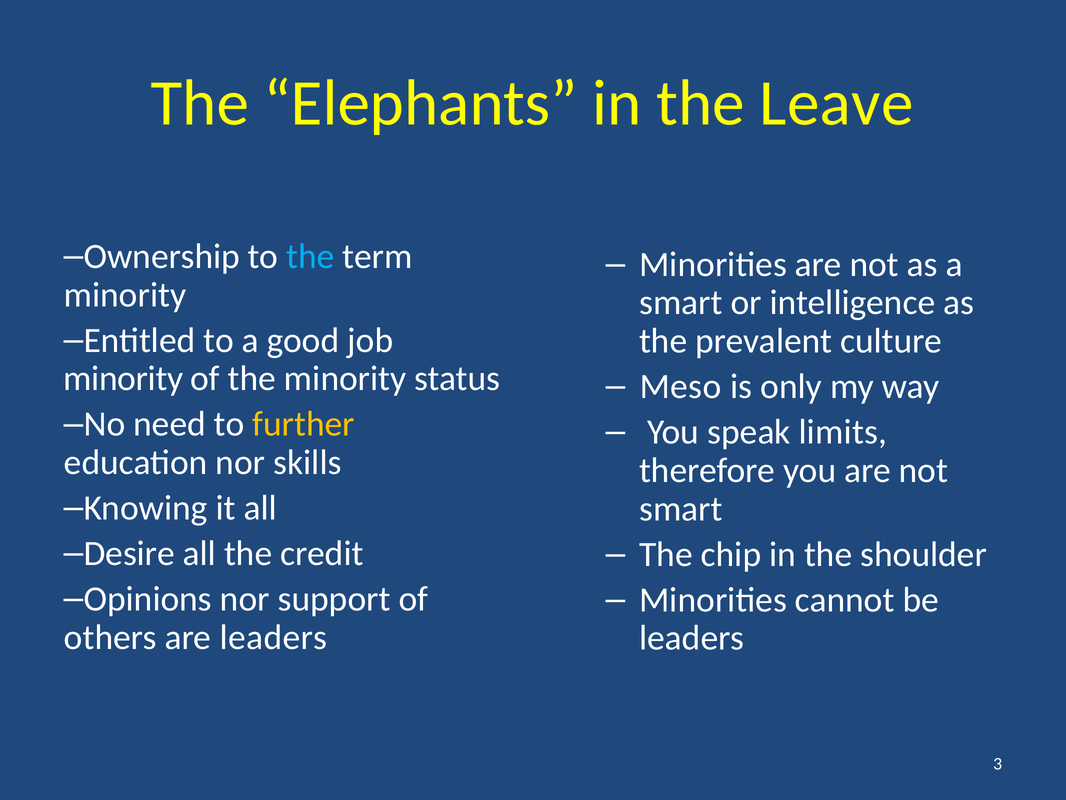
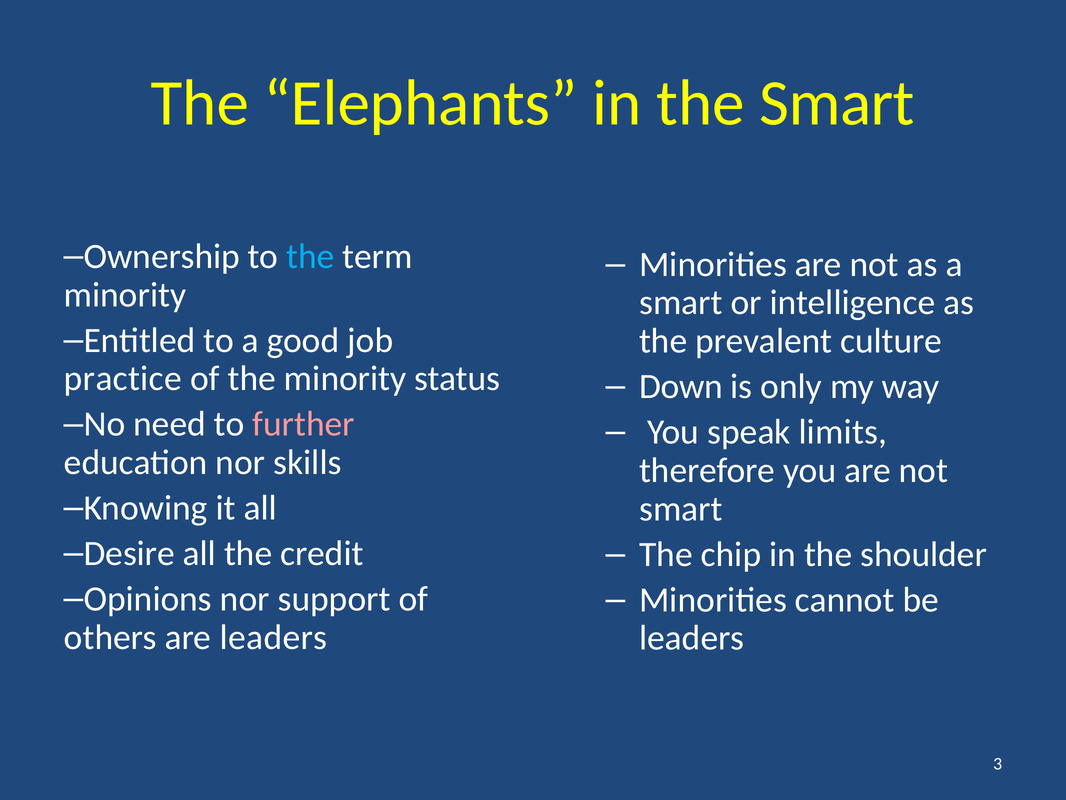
the Leave: Leave -> Smart
minority at (123, 378): minority -> practice
Meso: Meso -> Down
further colour: yellow -> pink
